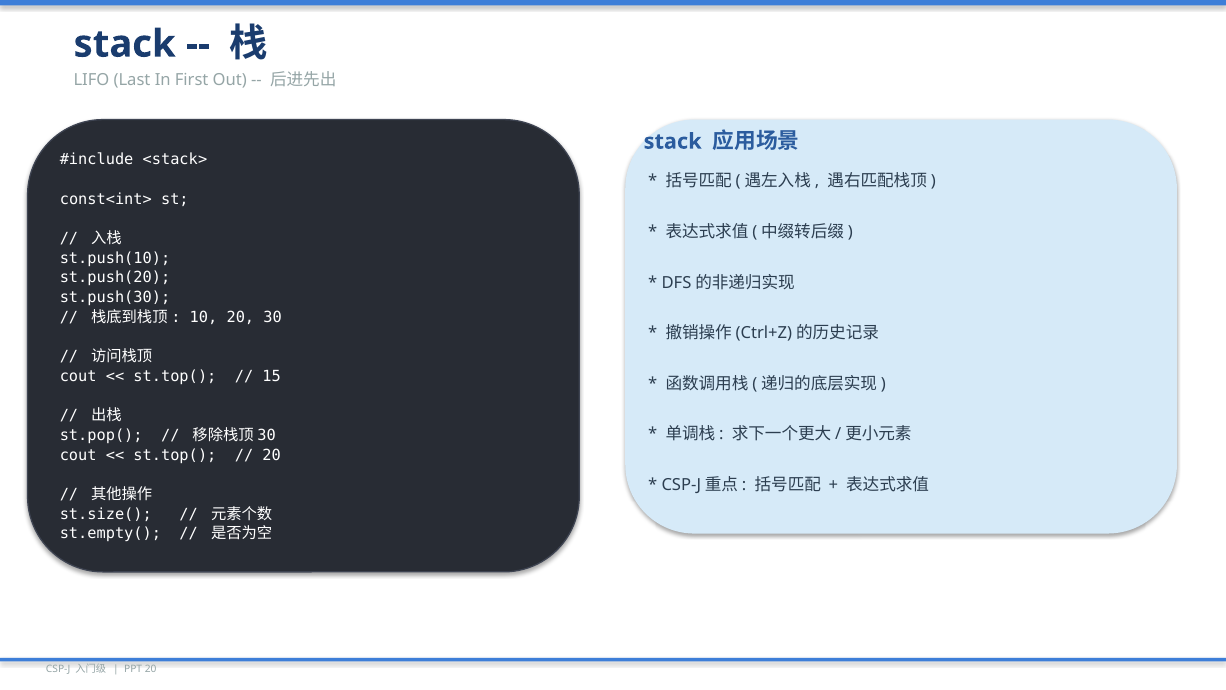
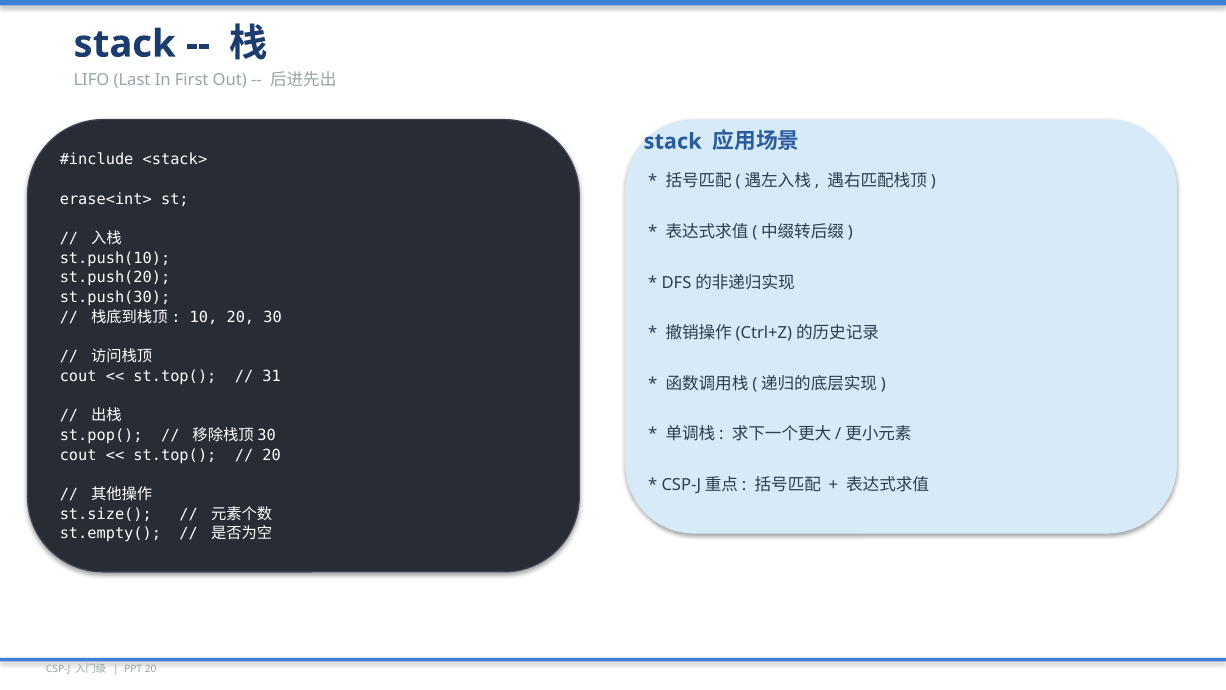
const<int>: const<int> -> erase<int>
15: 15 -> 31
